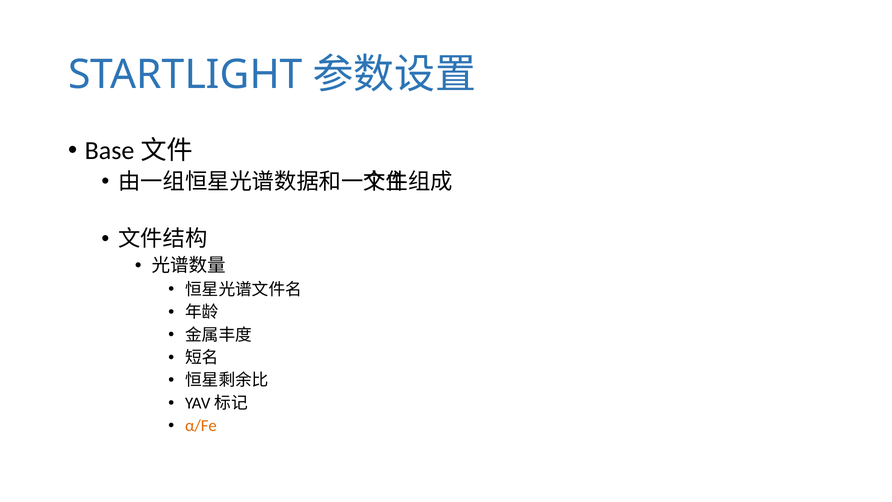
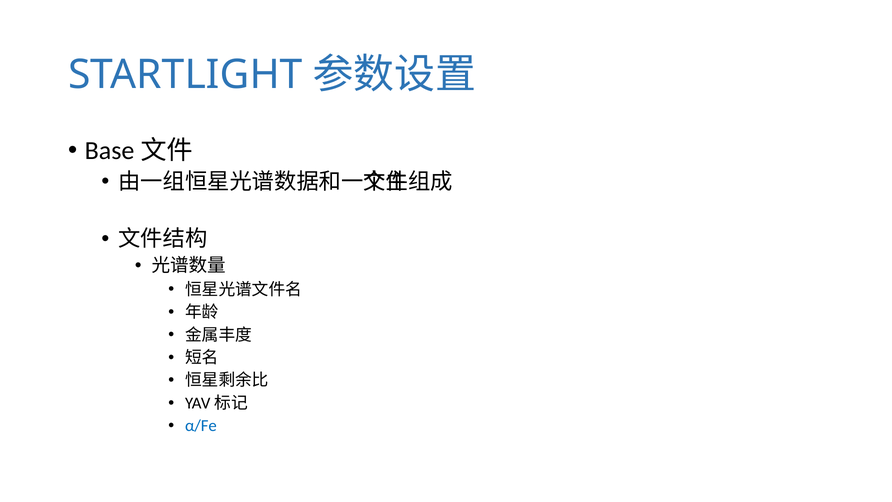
α/Fe colour: orange -> blue
